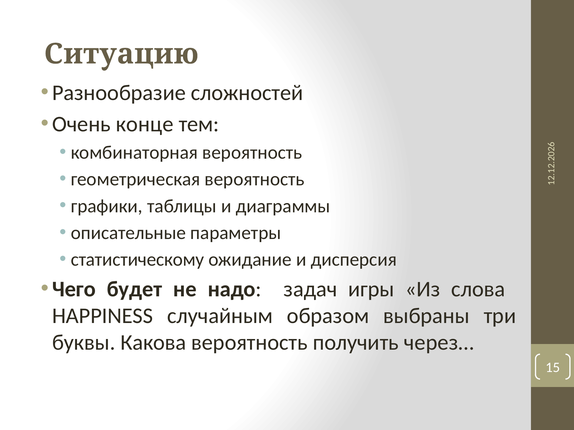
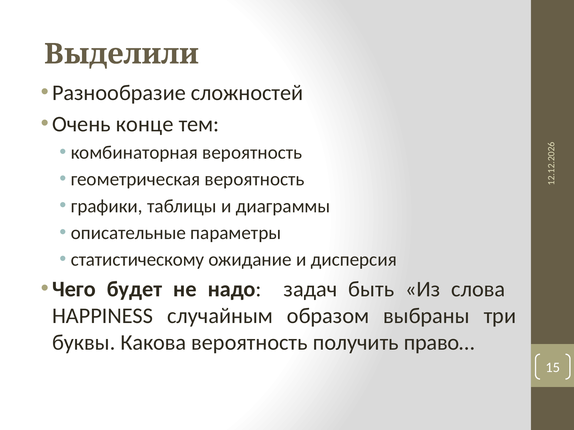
Ситуацию: Ситуацию -> Выделили
игры: игры -> быть
через…: через… -> право…
